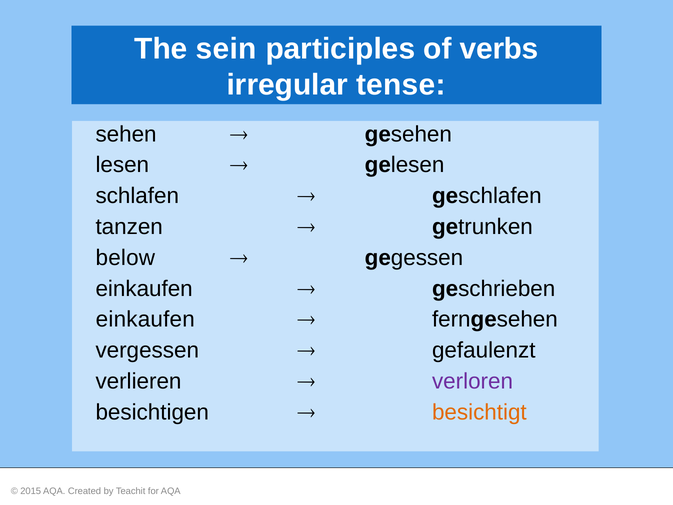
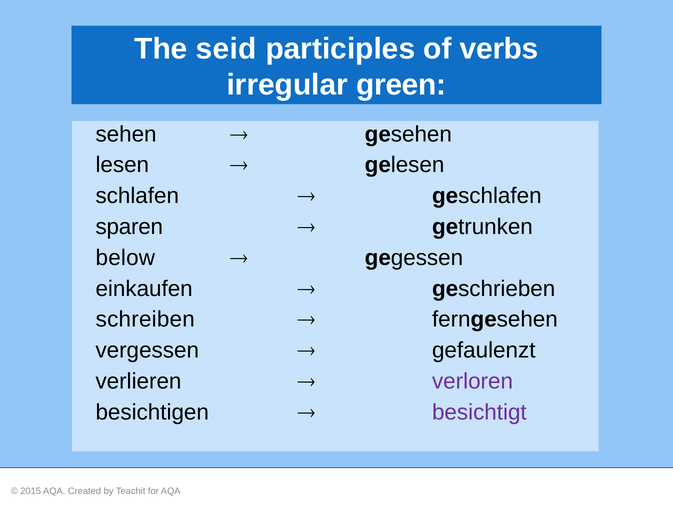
sein: sein -> seid
tense: tense -> green
tanzen: tanzen -> sparen
einkaufen at (145, 319): einkaufen -> schreiben
besichtigt colour: orange -> purple
